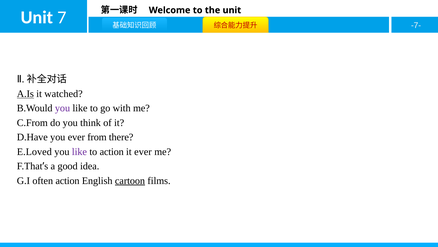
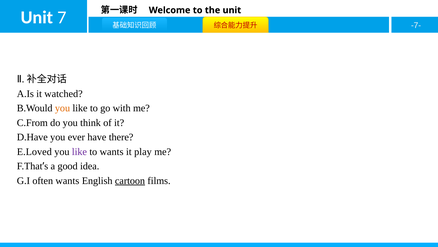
A.Is underline: present -> none
you at (63, 108) colour: purple -> orange
from: from -> have
to action: action -> wants
it ever: ever -> play
often action: action -> wants
